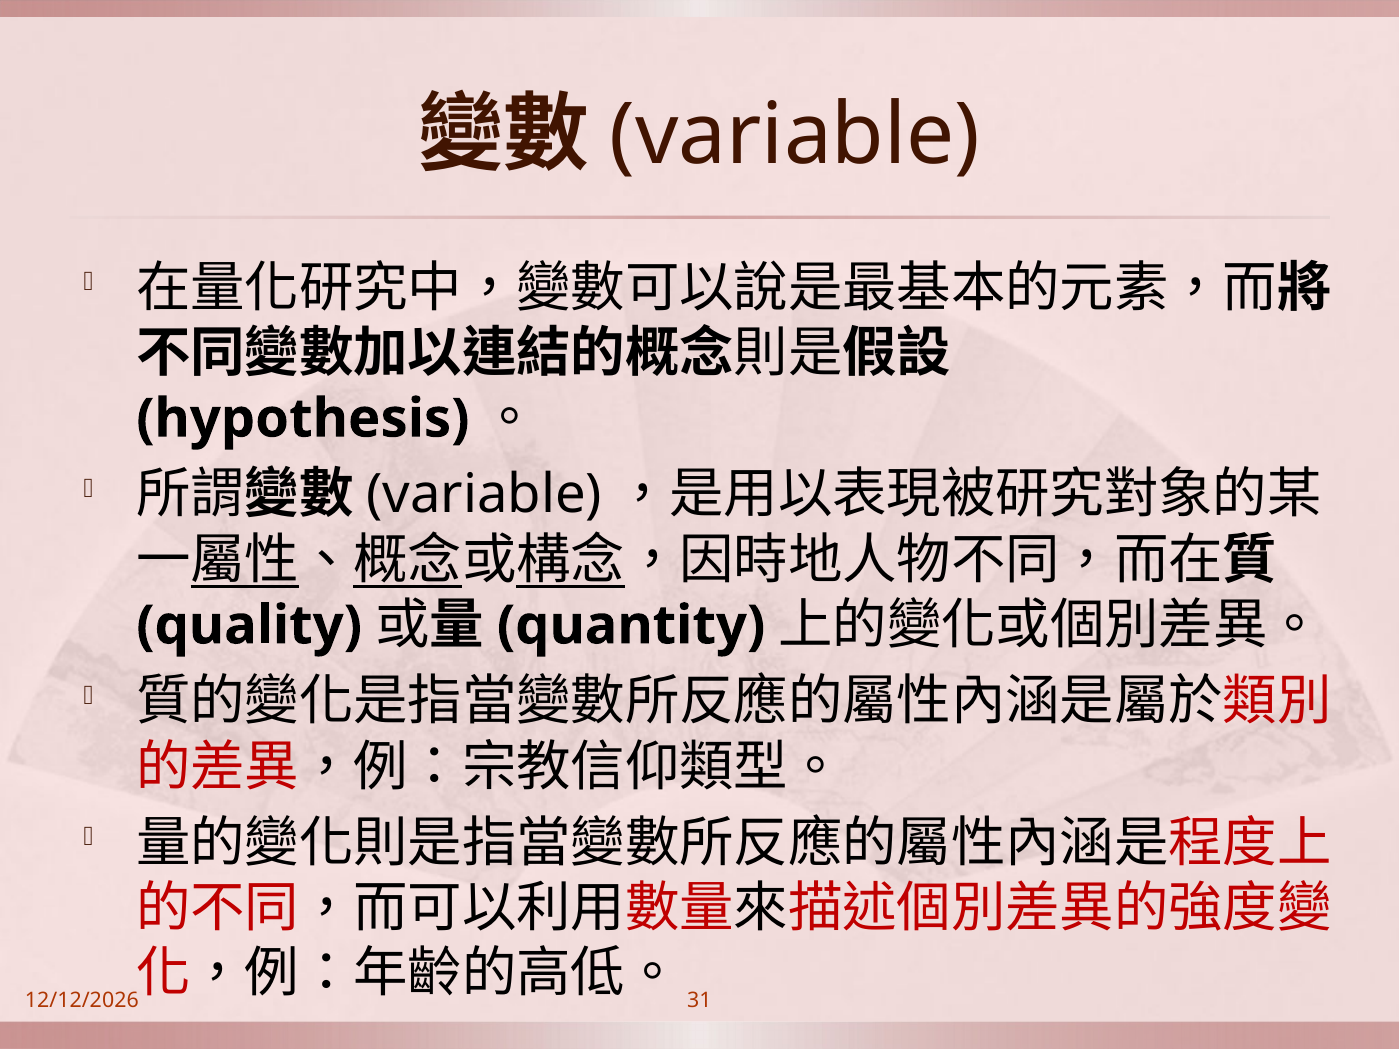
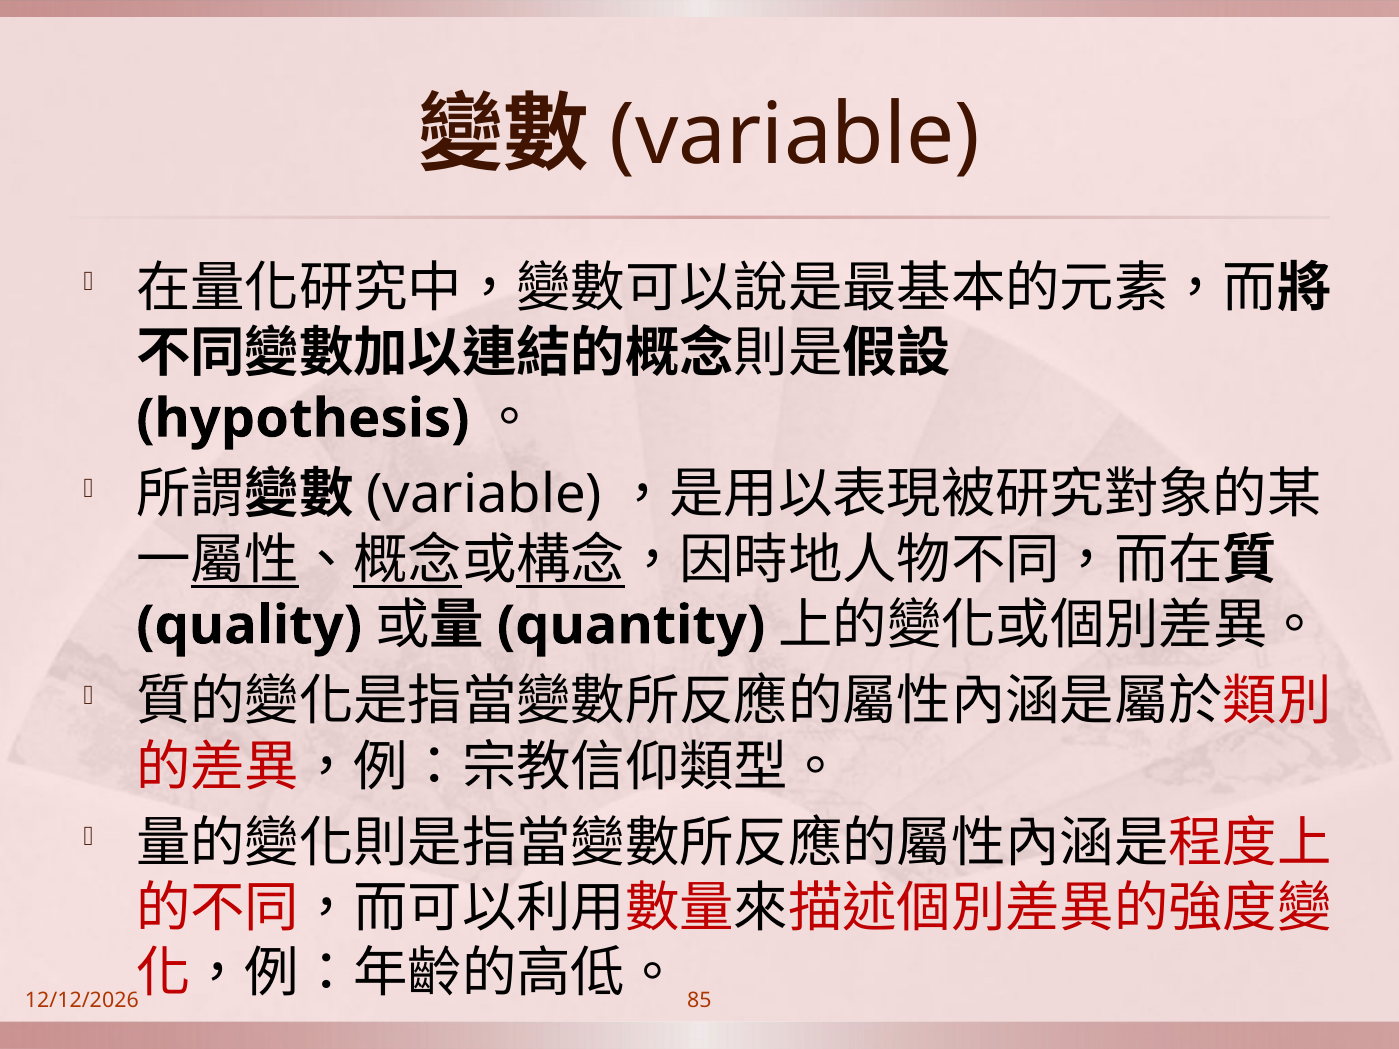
31: 31 -> 85
